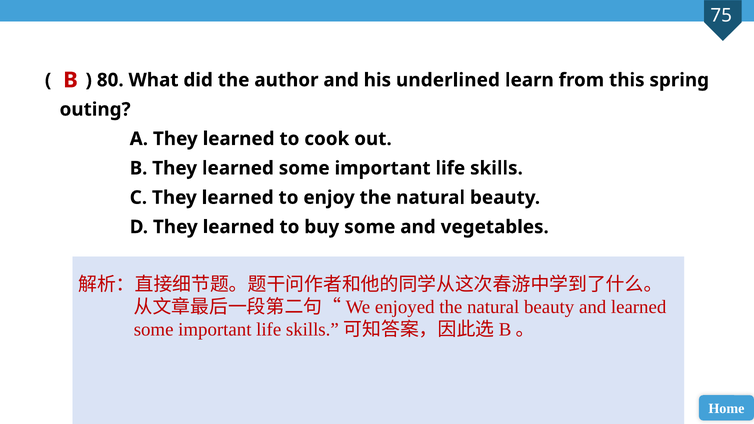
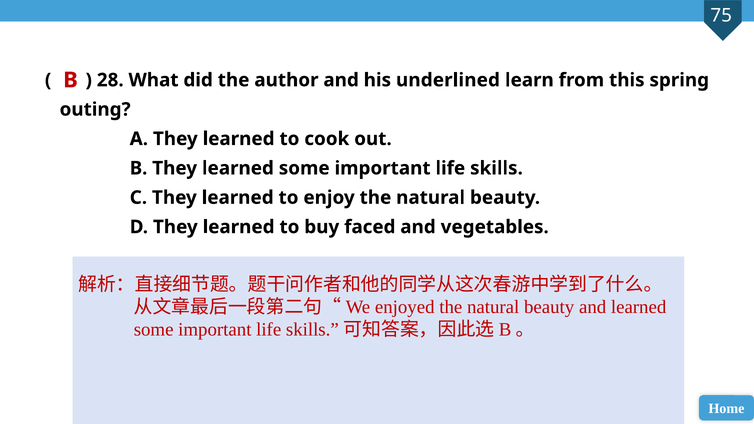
80: 80 -> 28
buy some: some -> faced
